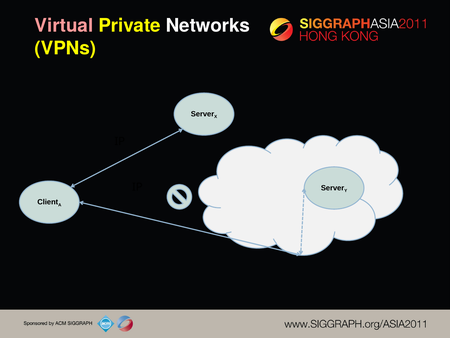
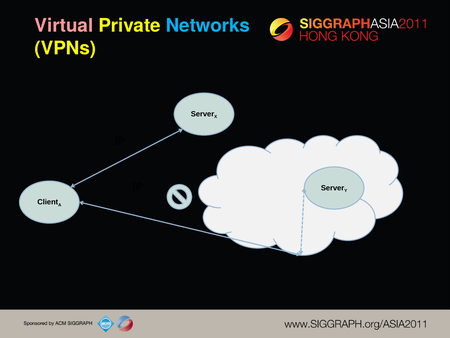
Networks colour: white -> light blue
